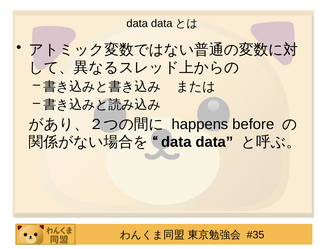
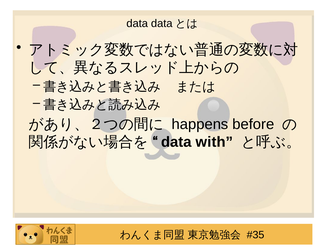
data at (214, 142): data -> with
